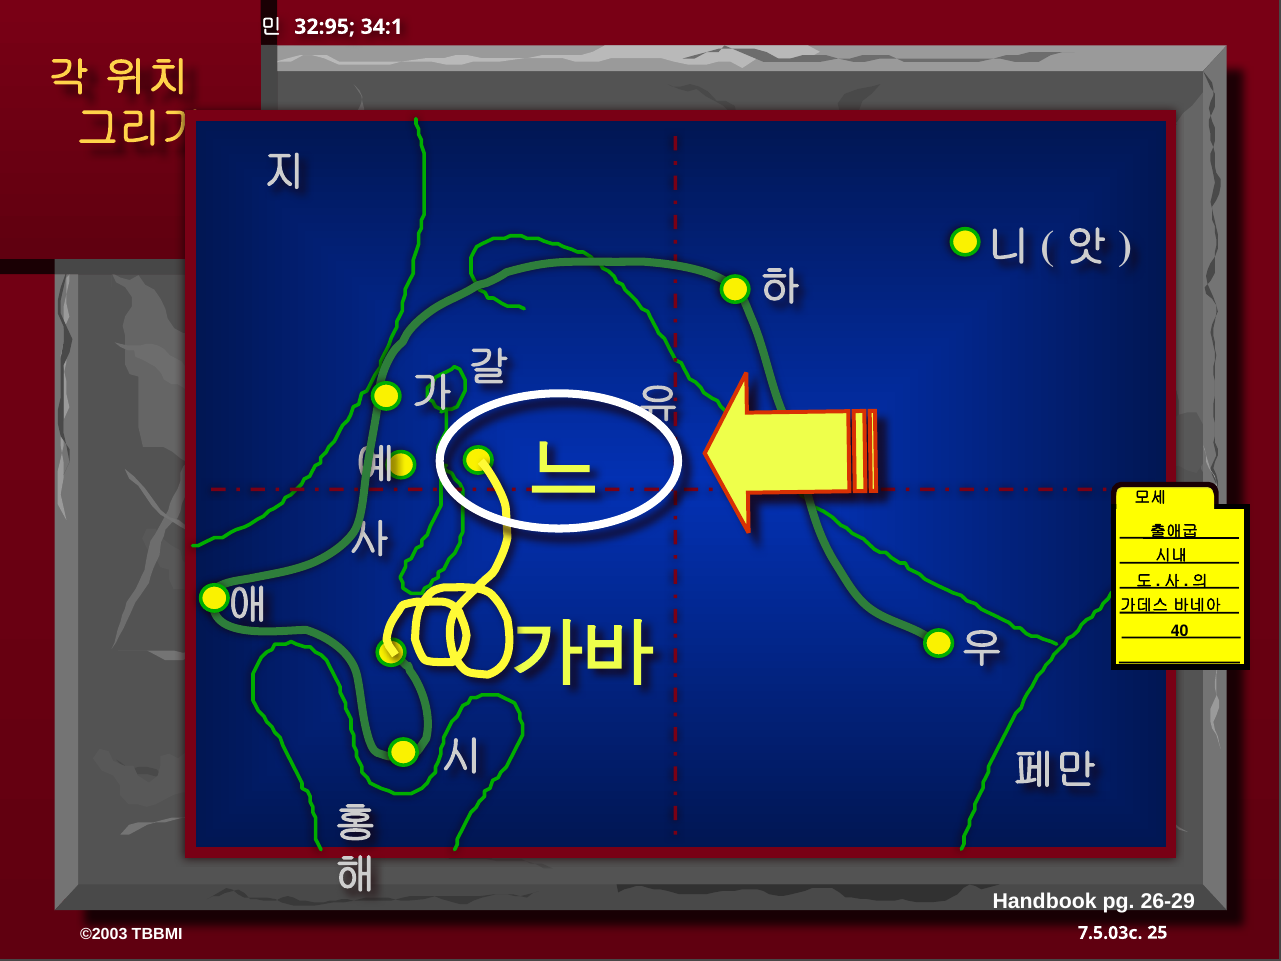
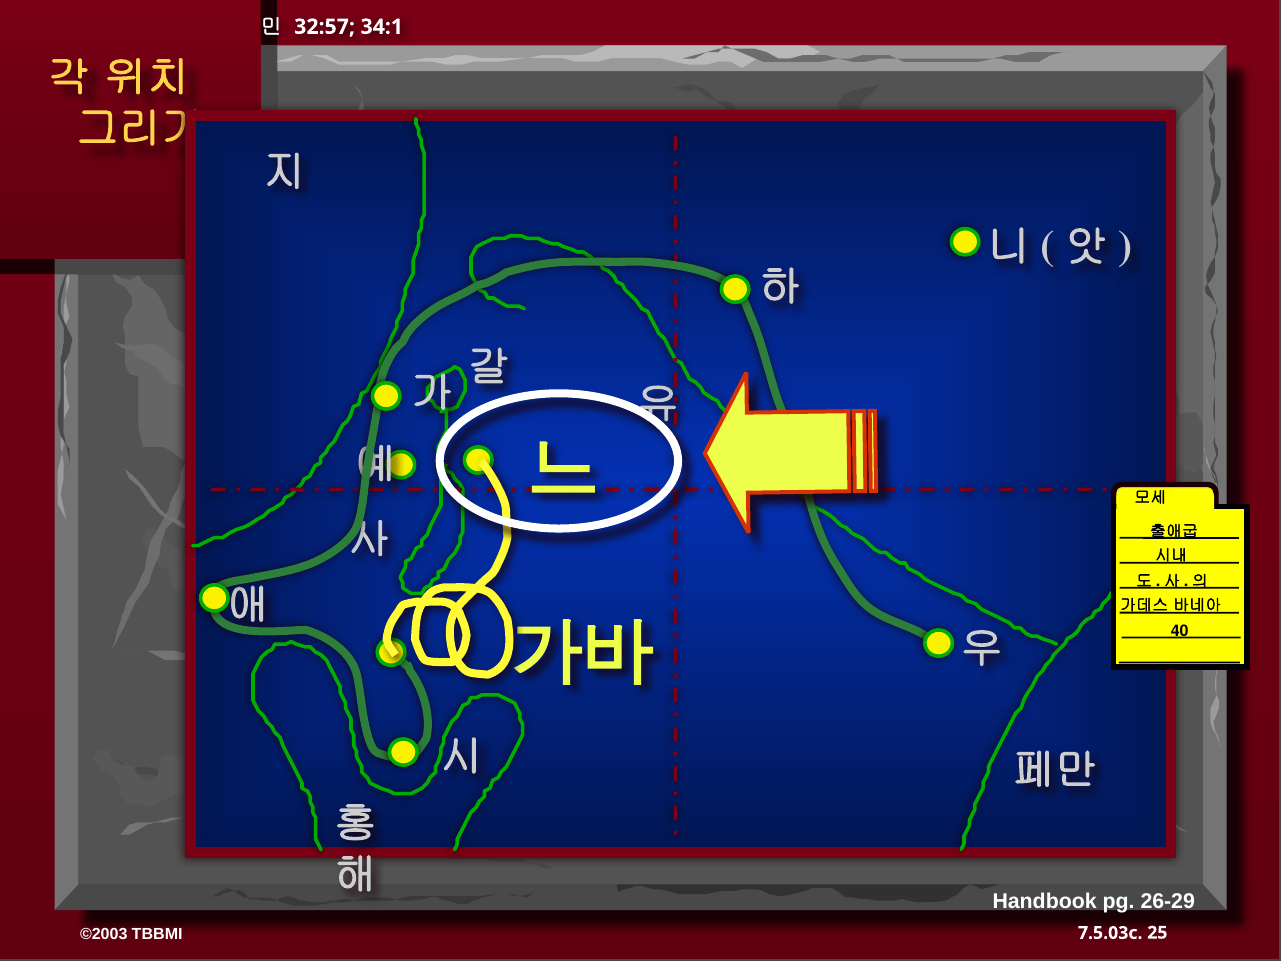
32:95: 32:95 -> 32:57
